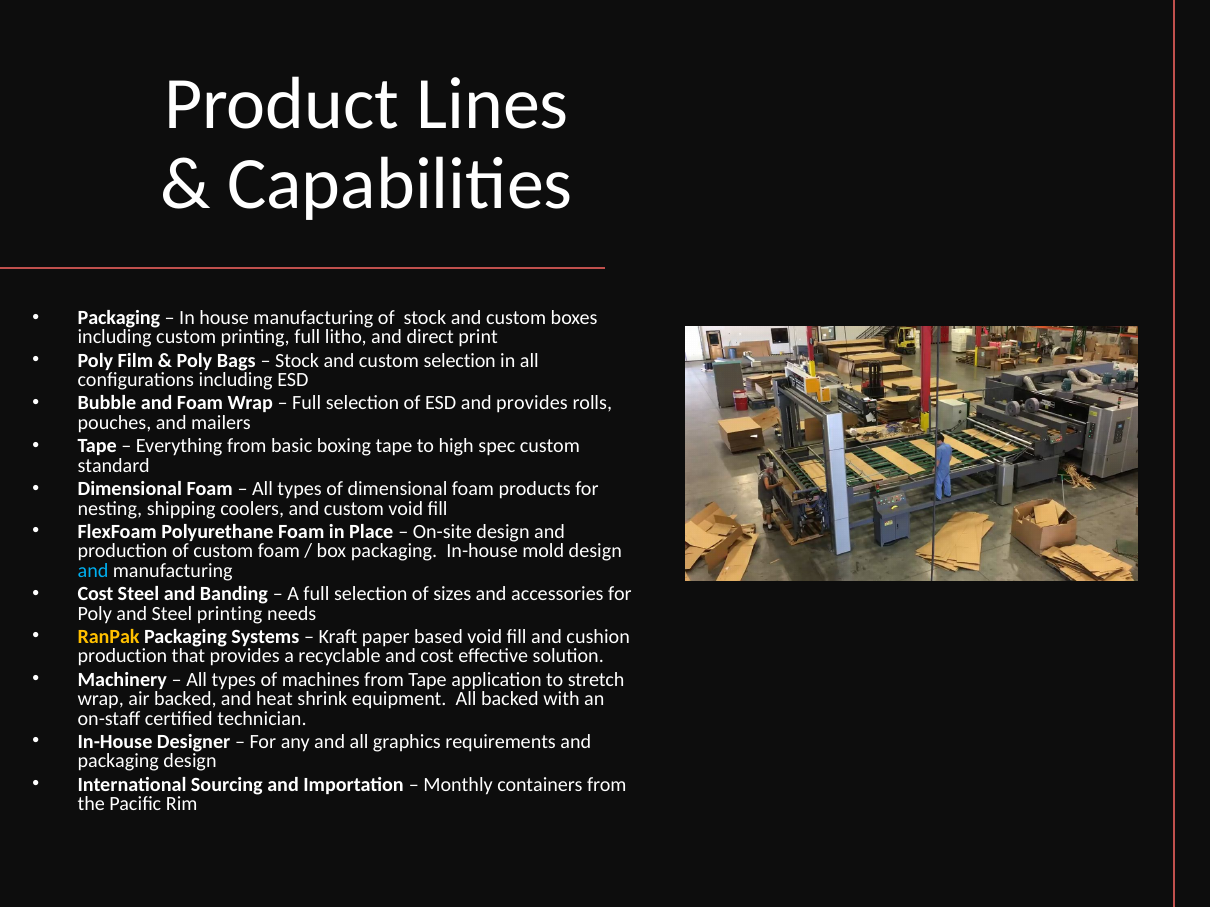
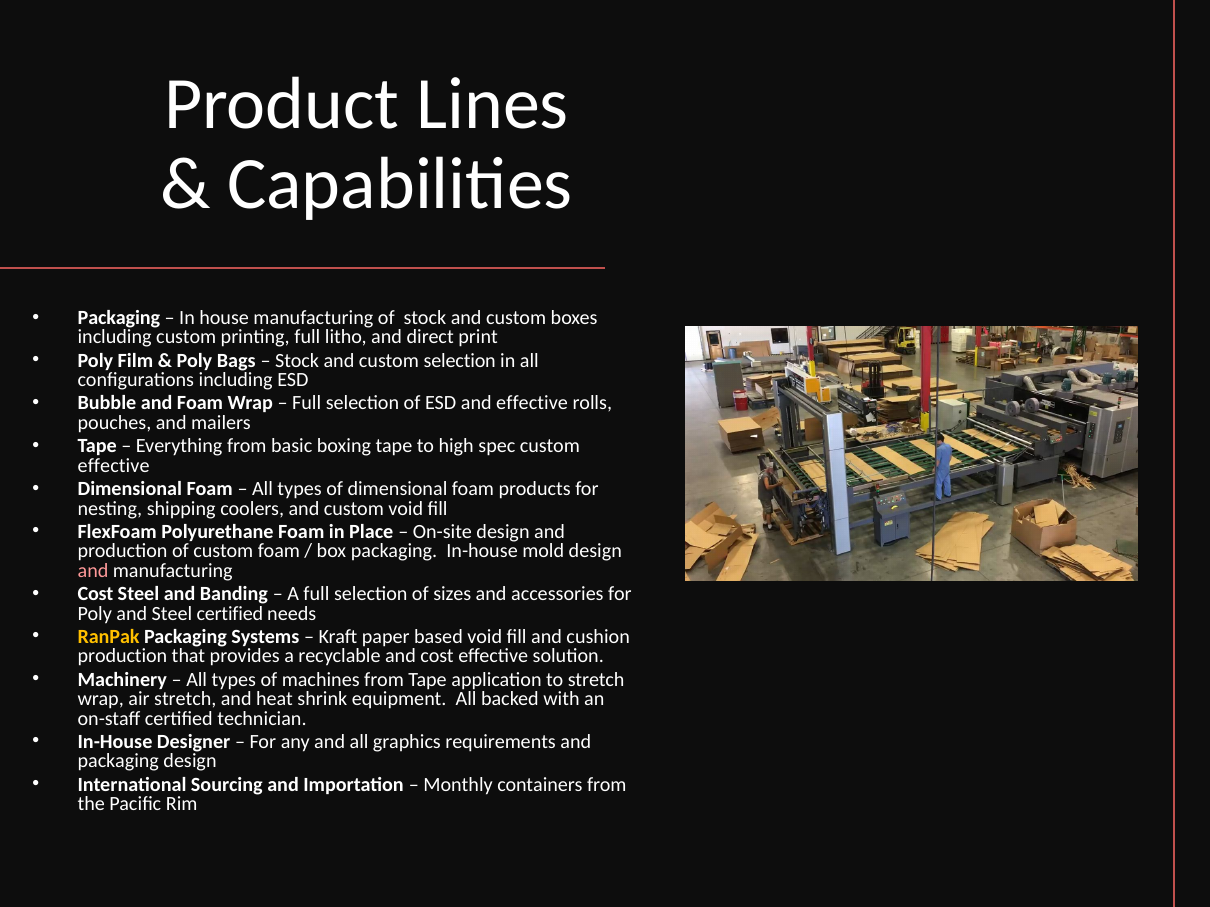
and provides: provides -> effective
standard at (114, 466): standard -> effective
and at (93, 571) colour: light blue -> pink
Steel printing: printing -> certified
air backed: backed -> stretch
